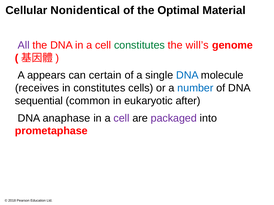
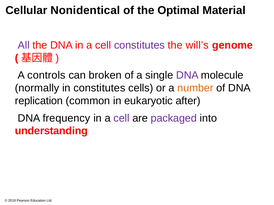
constitutes at (139, 45) colour: green -> purple
appears: appears -> controls
certain: certain -> broken
DNA at (187, 75) colour: blue -> purple
receives: receives -> normally
number colour: blue -> orange
sequential: sequential -> replication
anaphase: anaphase -> frequency
prometaphase: prometaphase -> understanding
